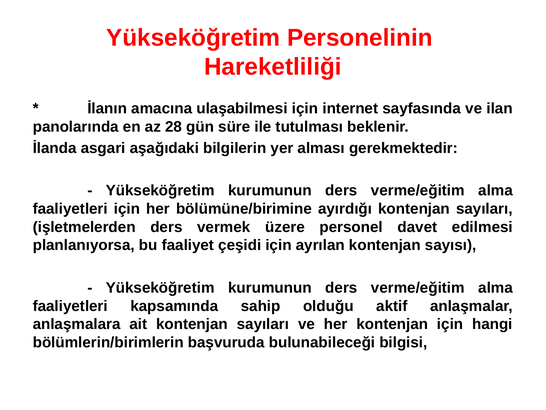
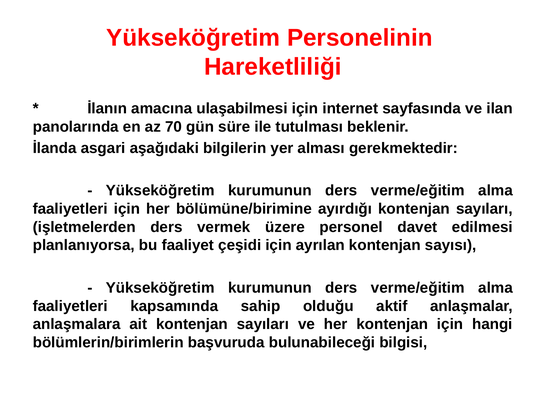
28: 28 -> 70
